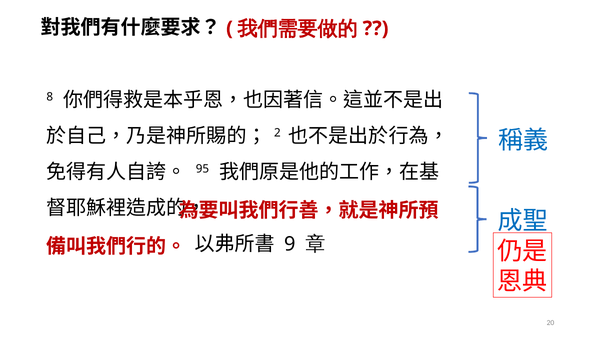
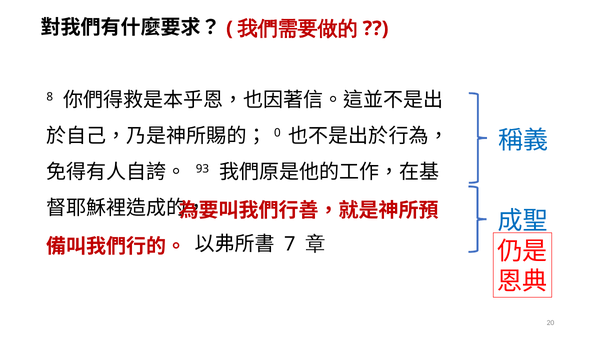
2: 2 -> 0
95: 95 -> 93
9: 9 -> 7
